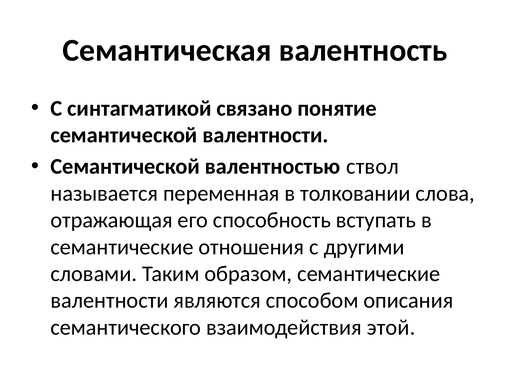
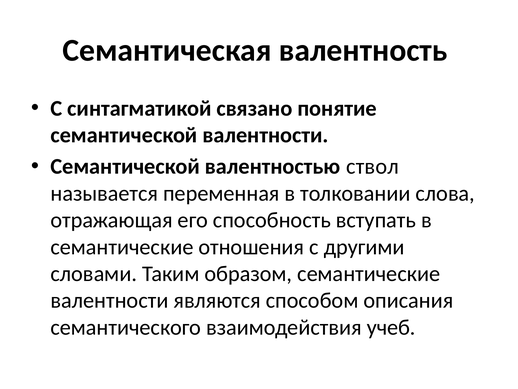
этой: этой -> учеб
